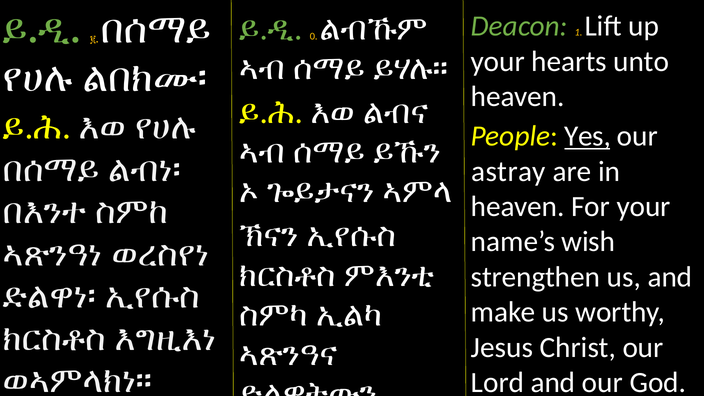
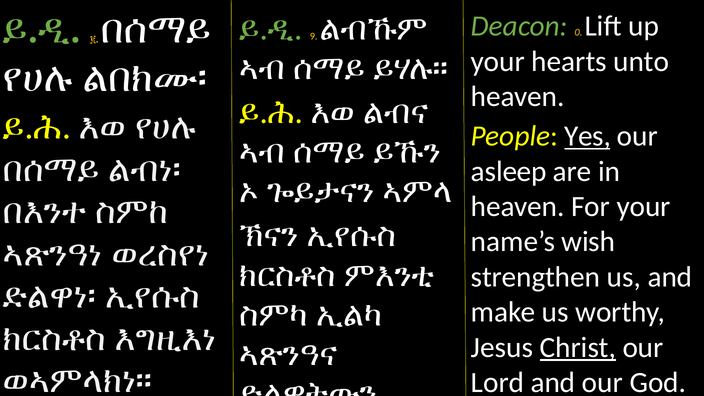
1: 1 -> 0
0: 0 -> 9
astray: astray -> asleep
Christ underline: none -> present
